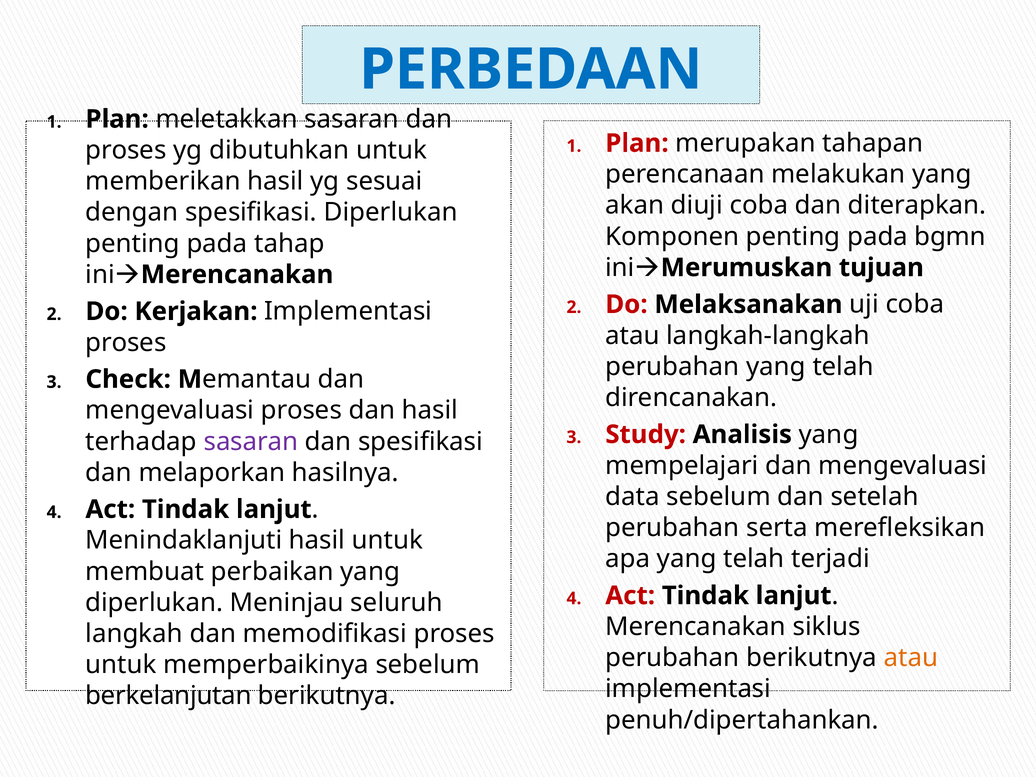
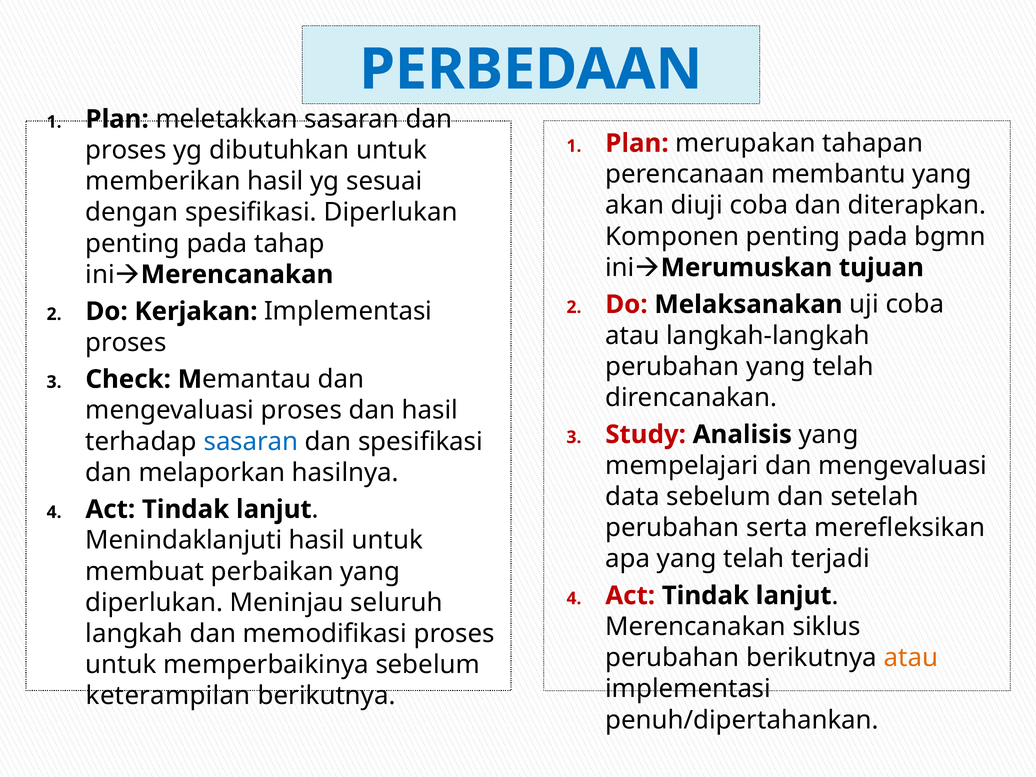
melakukan: melakukan -> membantu
sasaran at (251, 441) colour: purple -> blue
berkelanjutan: berkelanjutan -> keterampilan
